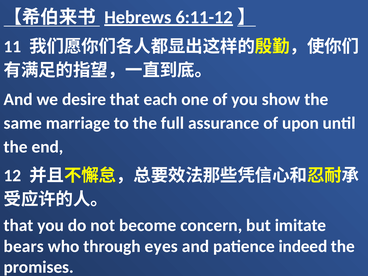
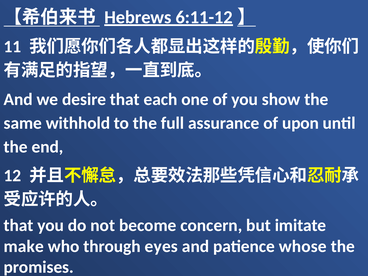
marriage: marriage -> withhold
bears: bears -> make
indeed: indeed -> whose
